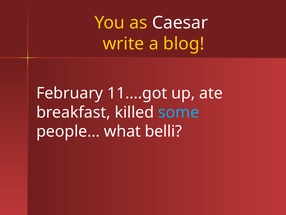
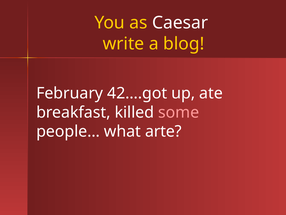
11….got: 11….got -> 42….got
some colour: light blue -> pink
belli: belli -> arte
